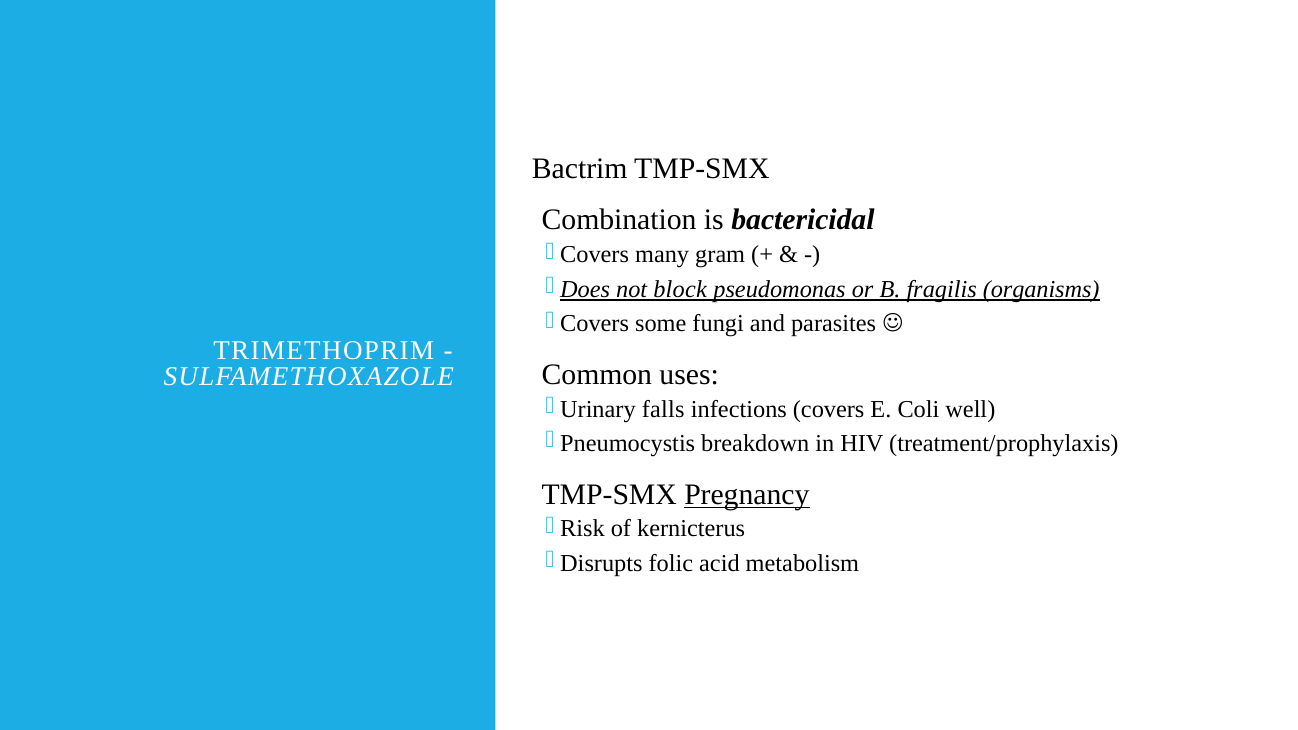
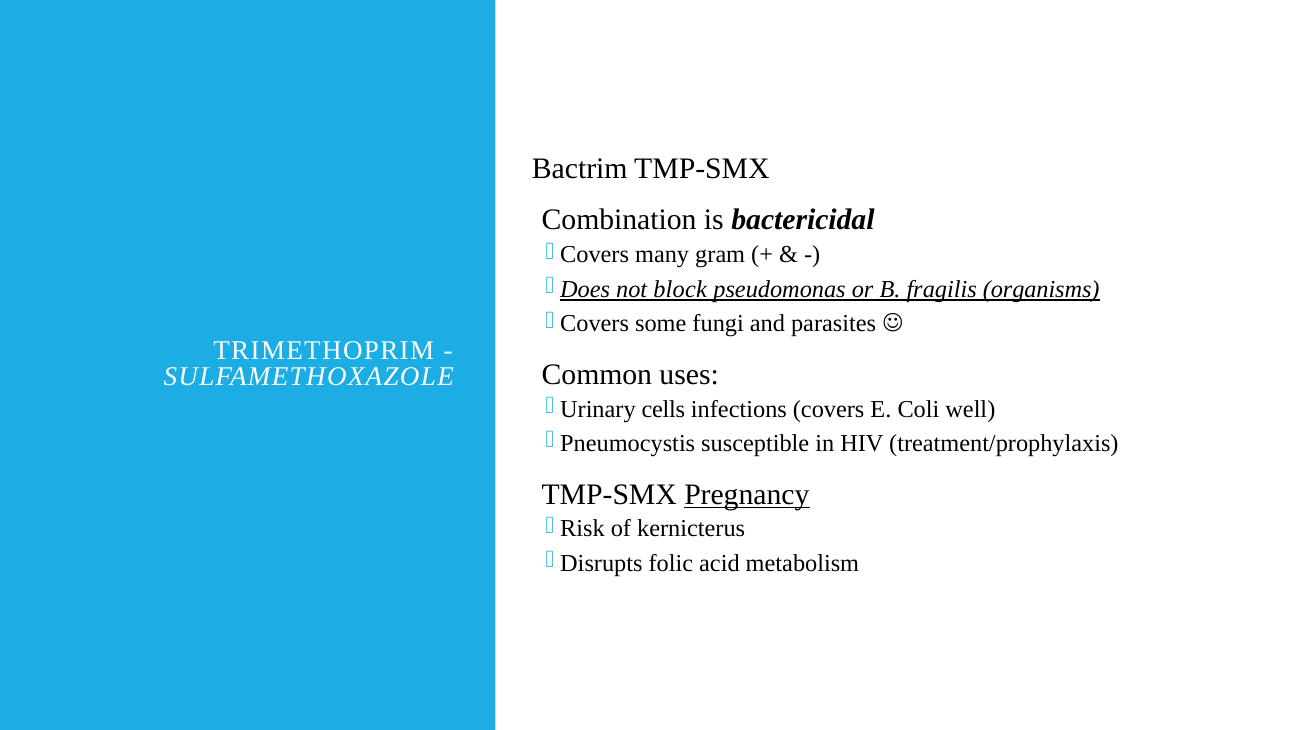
falls: falls -> cells
breakdown: breakdown -> susceptible
